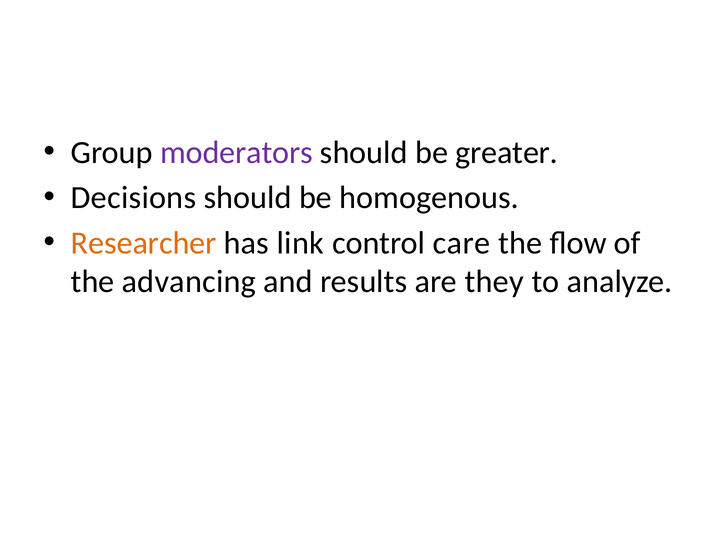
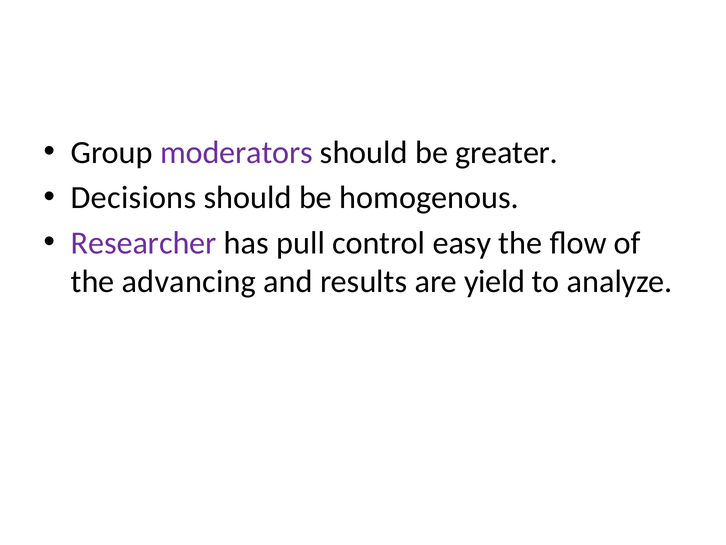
Researcher colour: orange -> purple
link: link -> pull
care: care -> easy
they: they -> yield
